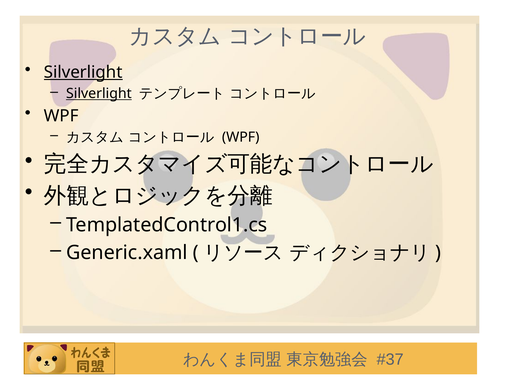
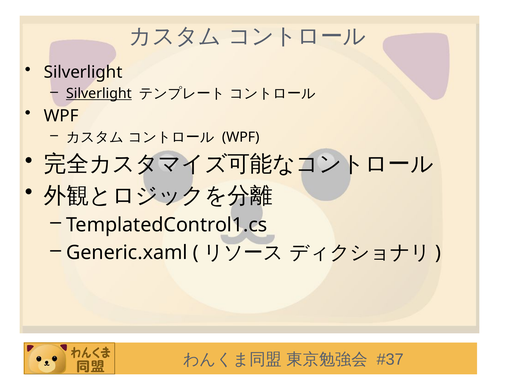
Silverlight at (83, 72) underline: present -> none
